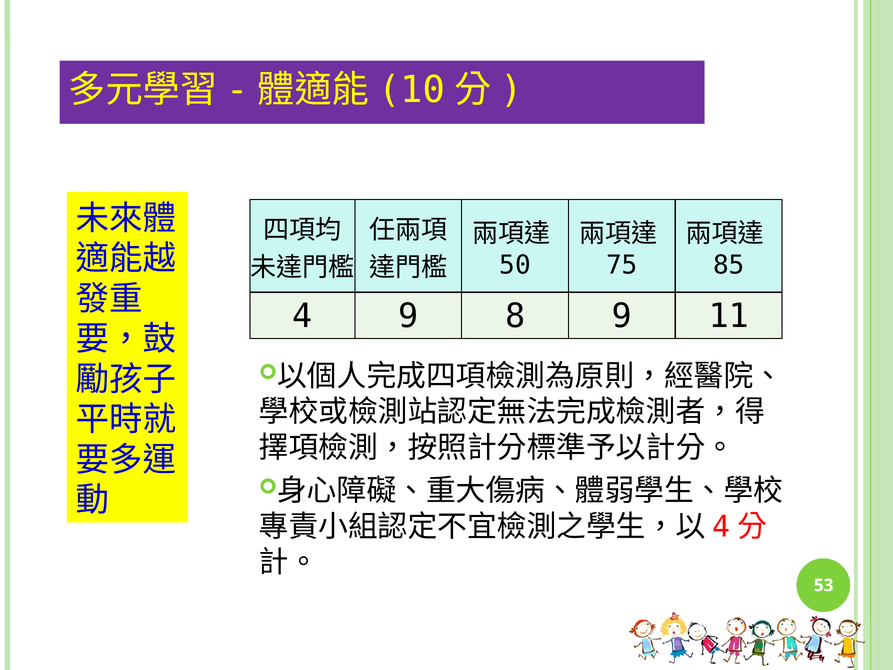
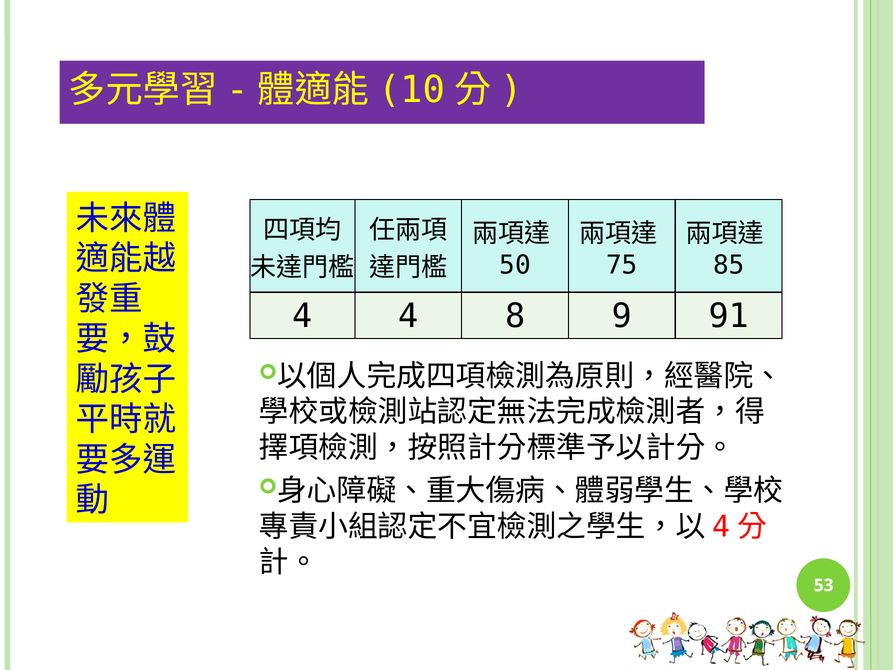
4 9: 9 -> 4
11: 11 -> 91
